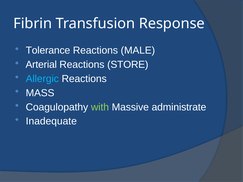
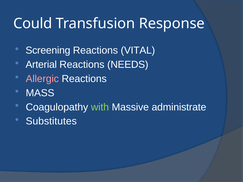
Fibrin: Fibrin -> Could
Tolerance: Tolerance -> Screening
MALE: MALE -> VITAL
STORE: STORE -> NEEDS
Allergic colour: light blue -> pink
Inadequate: Inadequate -> Substitutes
